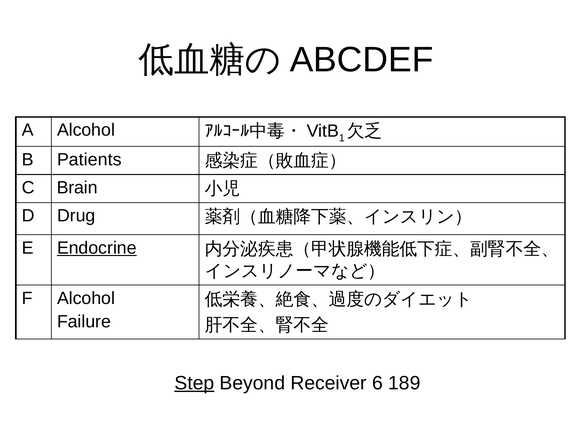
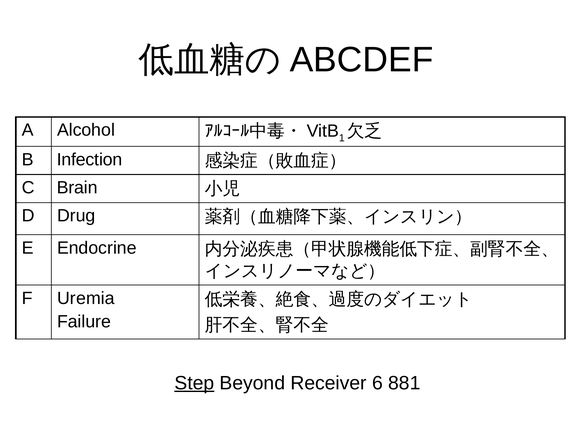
Patients: Patients -> Infection
Endocrine underline: present -> none
F Alcohol: Alcohol -> Uremia
189: 189 -> 881
